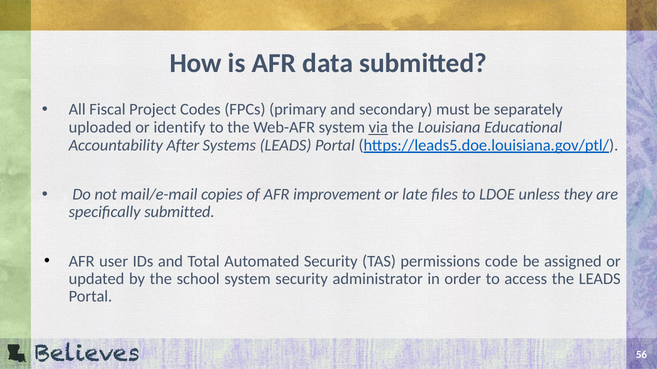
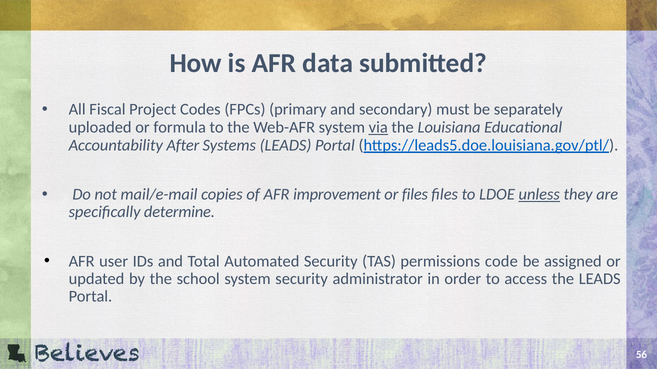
identify: identify -> formula
or late: late -> files
unless underline: none -> present
specifically submitted: submitted -> determine
